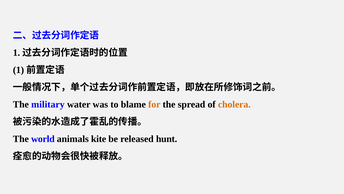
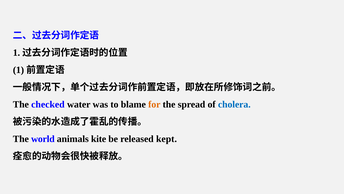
military: military -> checked
cholera colour: orange -> blue
hunt: hunt -> kept
